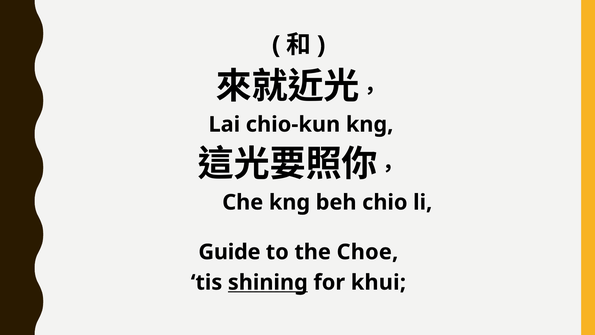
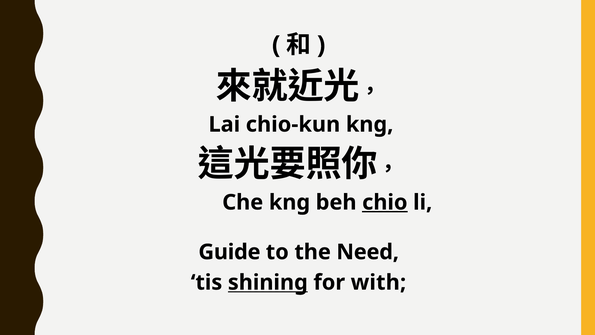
chio underline: none -> present
Choe: Choe -> Need
khui: khui -> with
